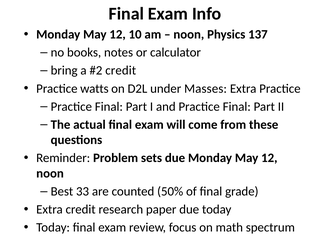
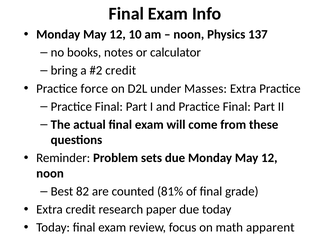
watts: watts -> force
33: 33 -> 82
50%: 50% -> 81%
spectrum: spectrum -> apparent
